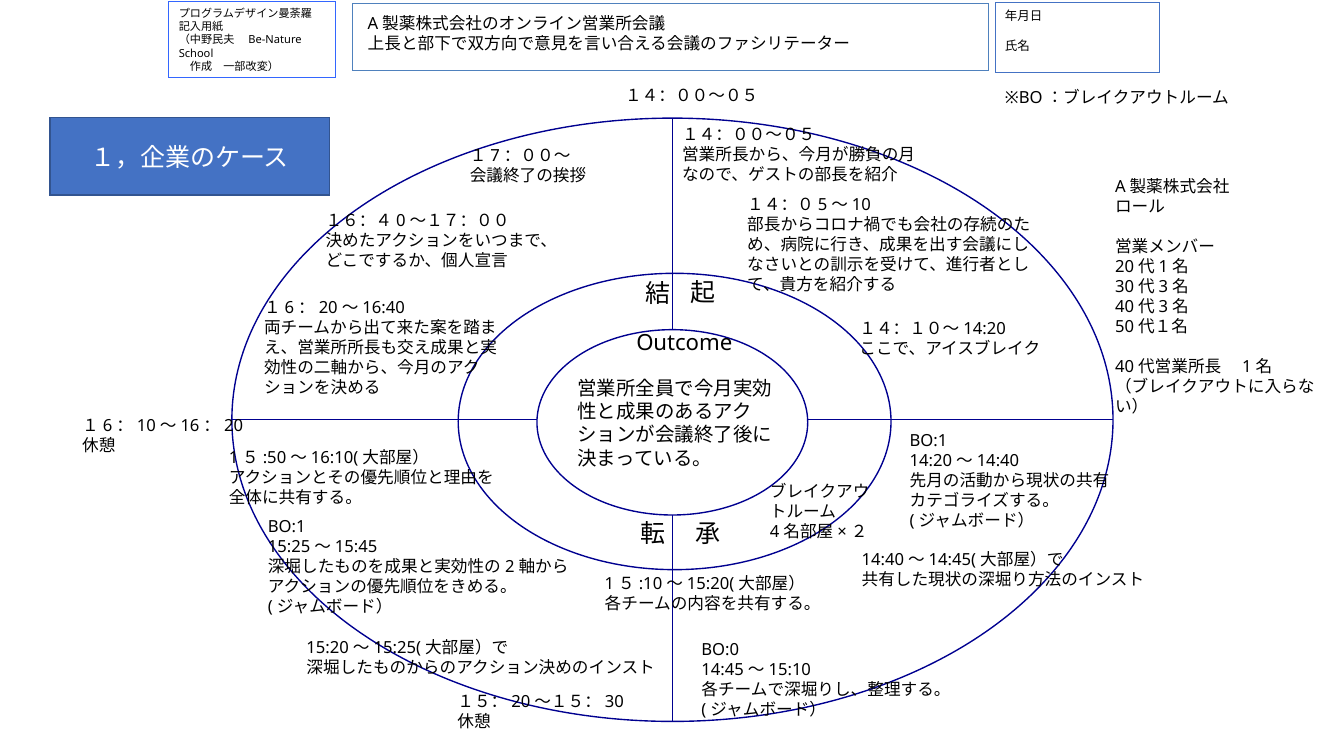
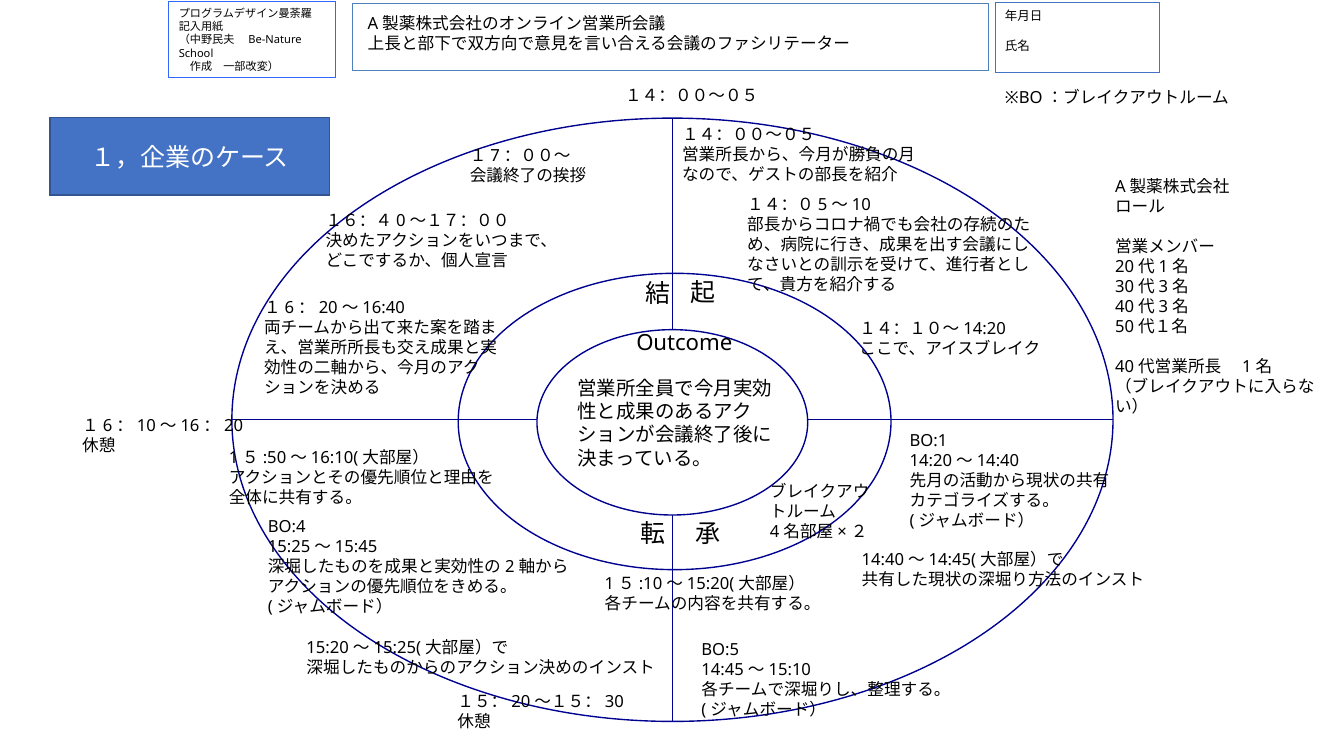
BO:1 at (287, 527): BO:1 -> BO:4
BO:0: BO:0 -> BO:5
